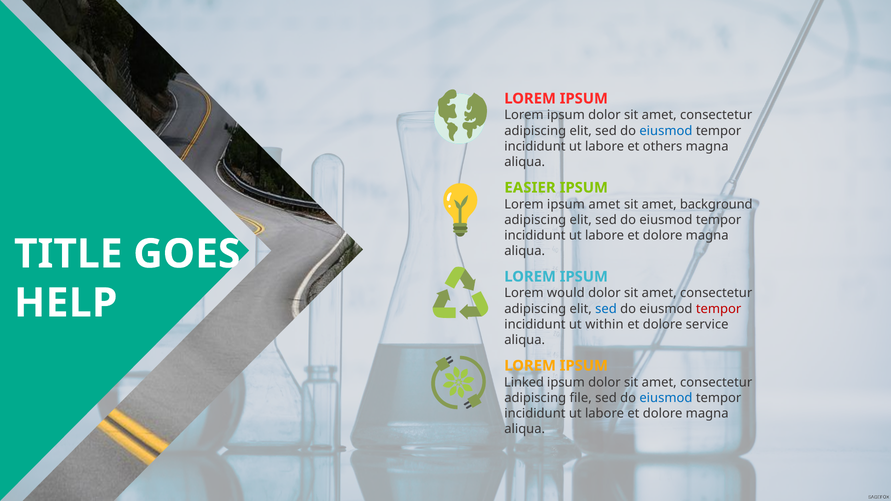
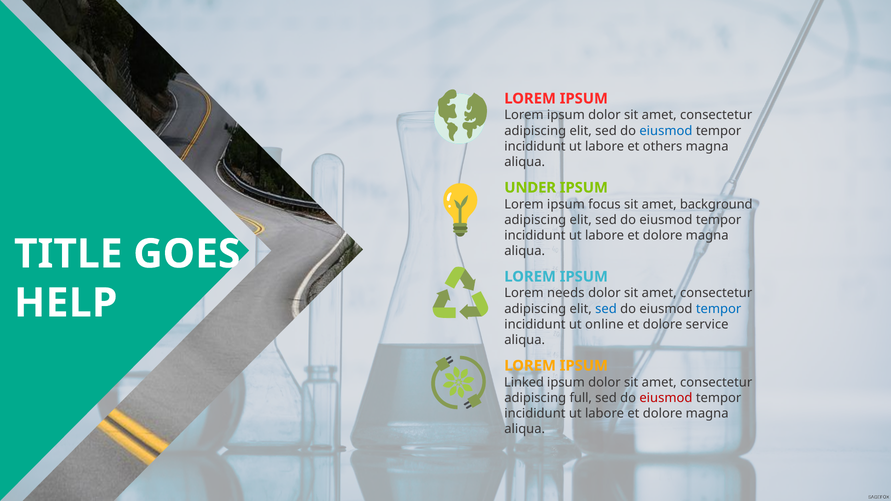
EASIER: EASIER -> UNDER
ipsum amet: amet -> focus
would: would -> needs
tempor at (719, 309) colour: red -> blue
within: within -> online
file: file -> full
eiusmod at (666, 398) colour: blue -> red
